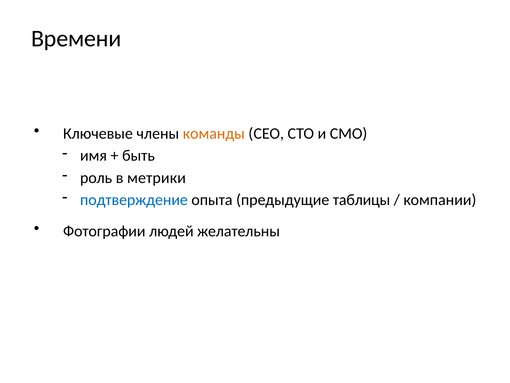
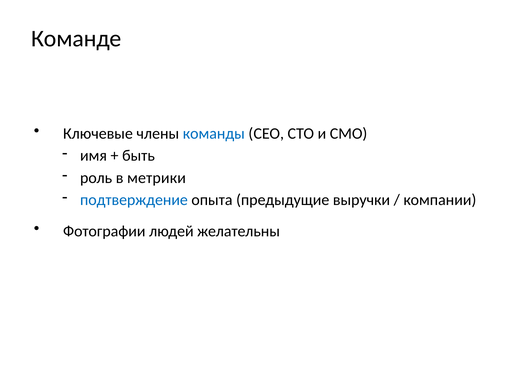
Времени: Времени -> Команде
команды colour: orange -> blue
таблицы: таблицы -> выручки
